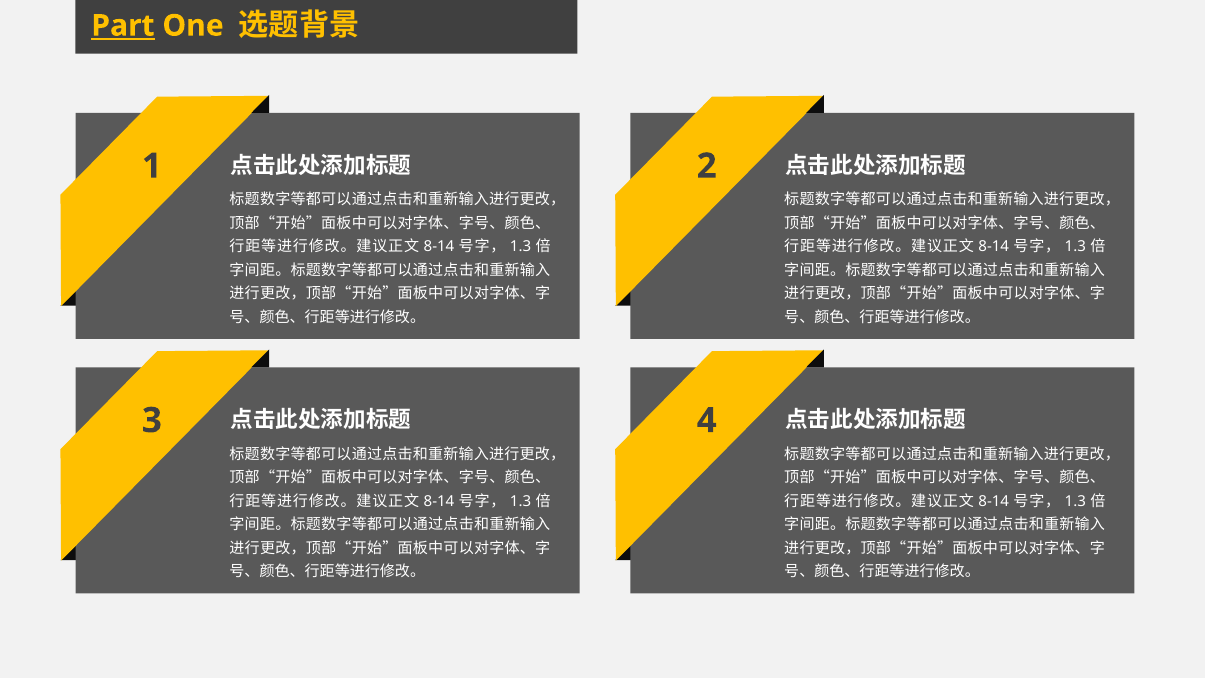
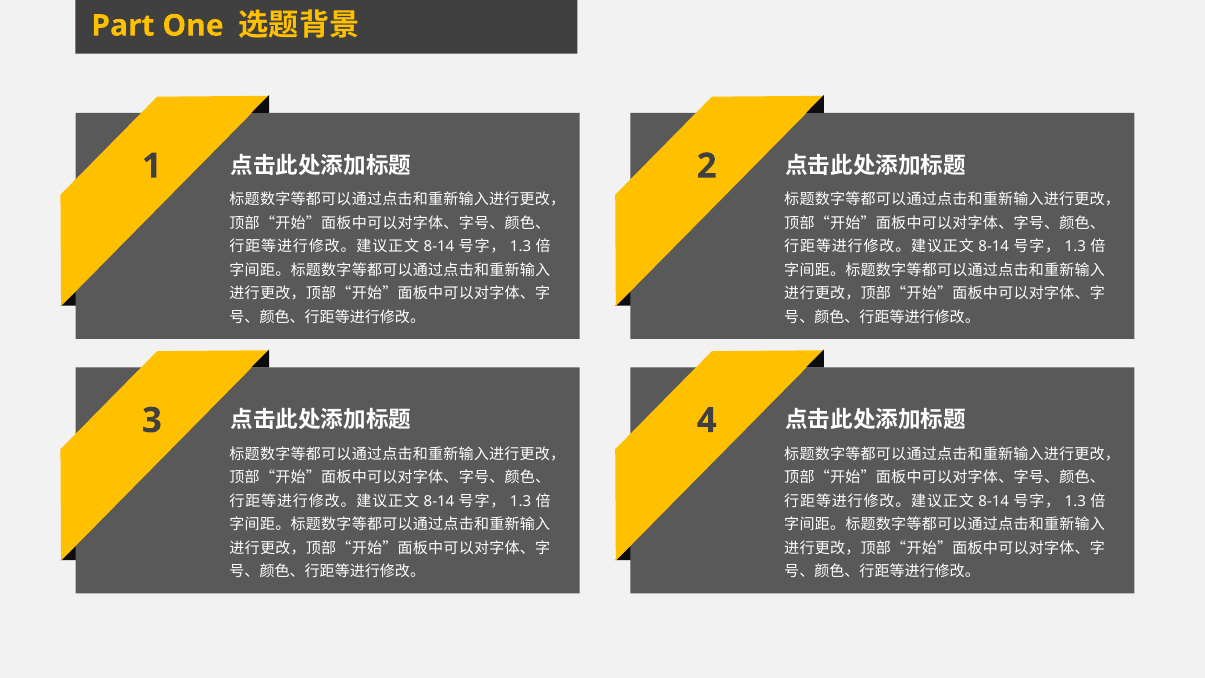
Part underline: present -> none
